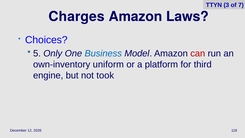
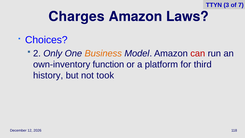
5: 5 -> 2
Business colour: blue -> orange
uniform: uniform -> function
engine: engine -> history
